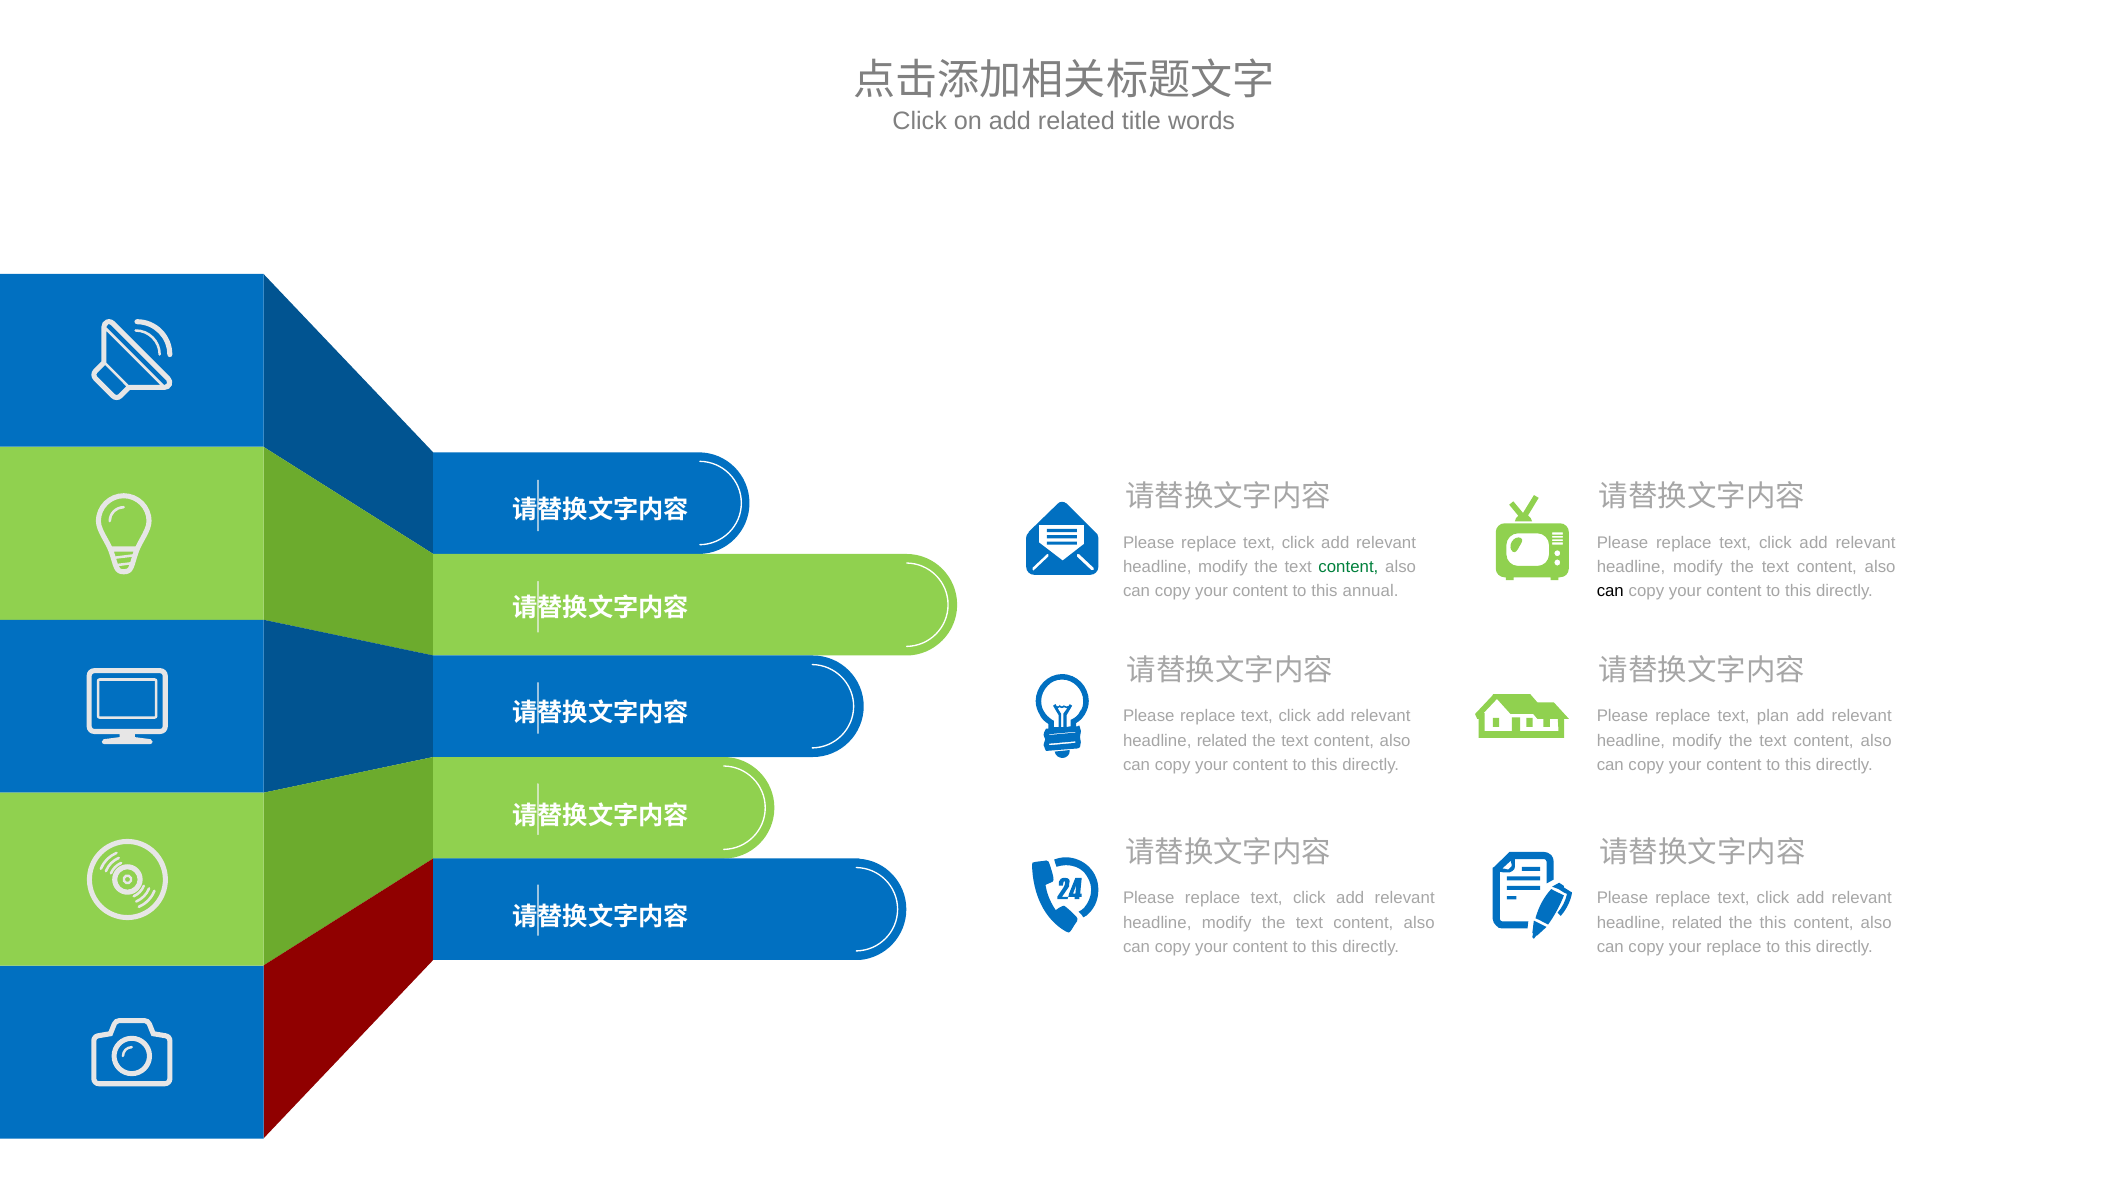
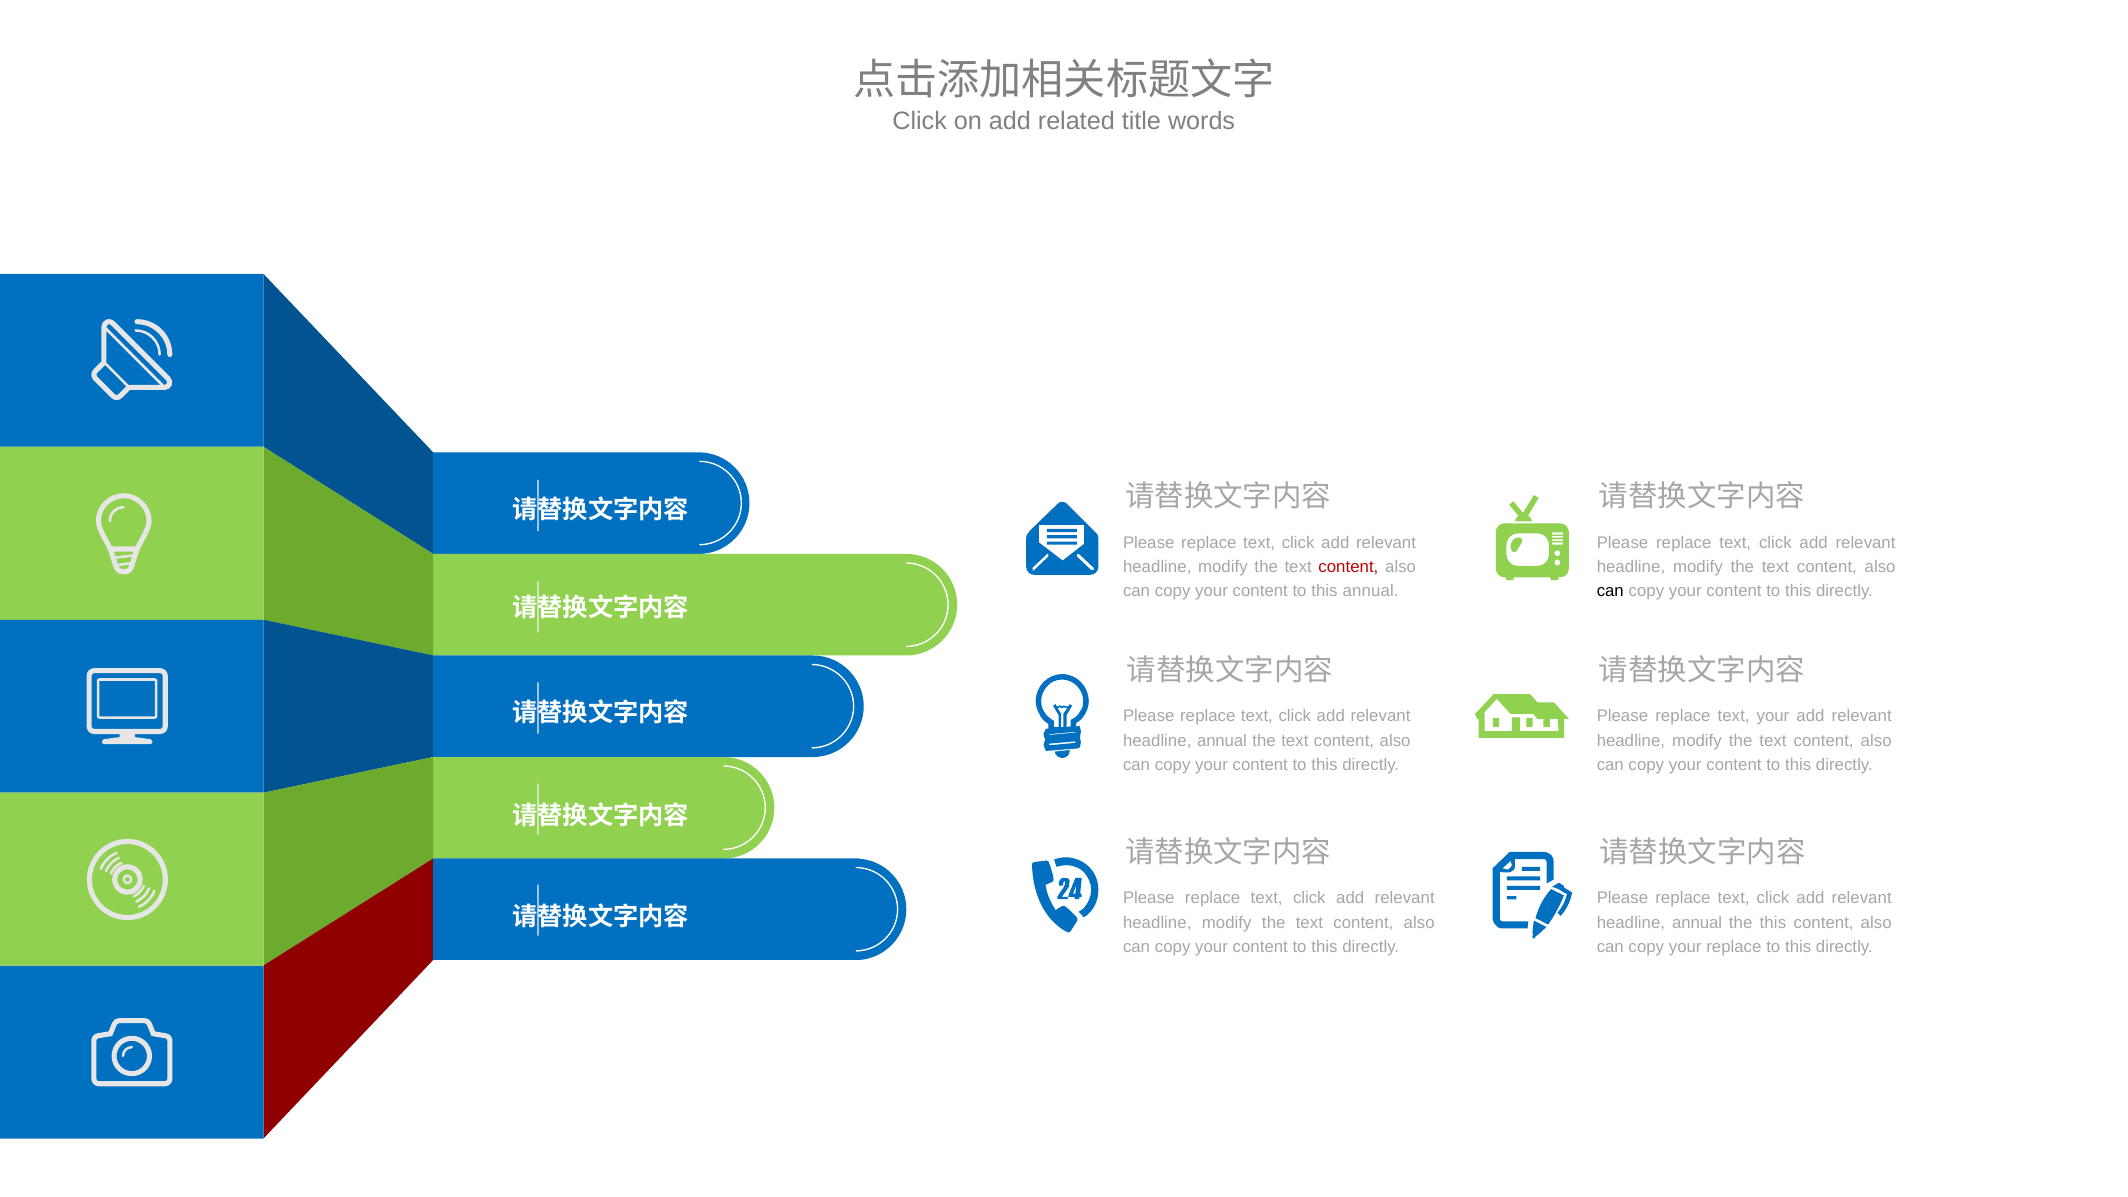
content at (1348, 567) colour: green -> red
text plan: plan -> your
related at (1222, 741): related -> annual
related at (1697, 923): related -> annual
